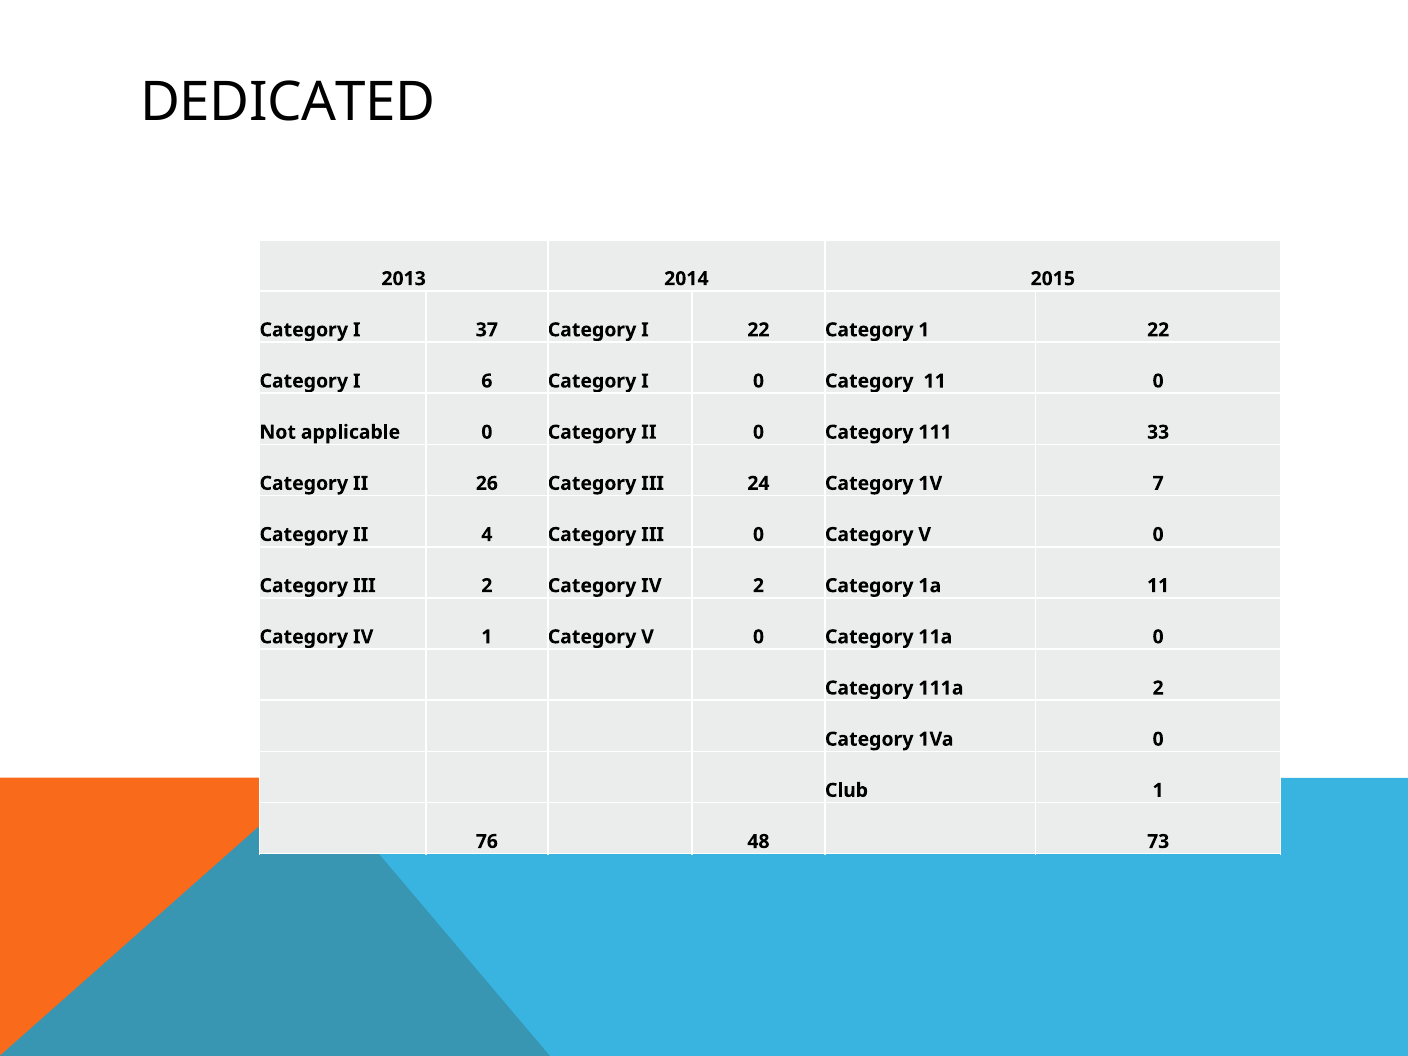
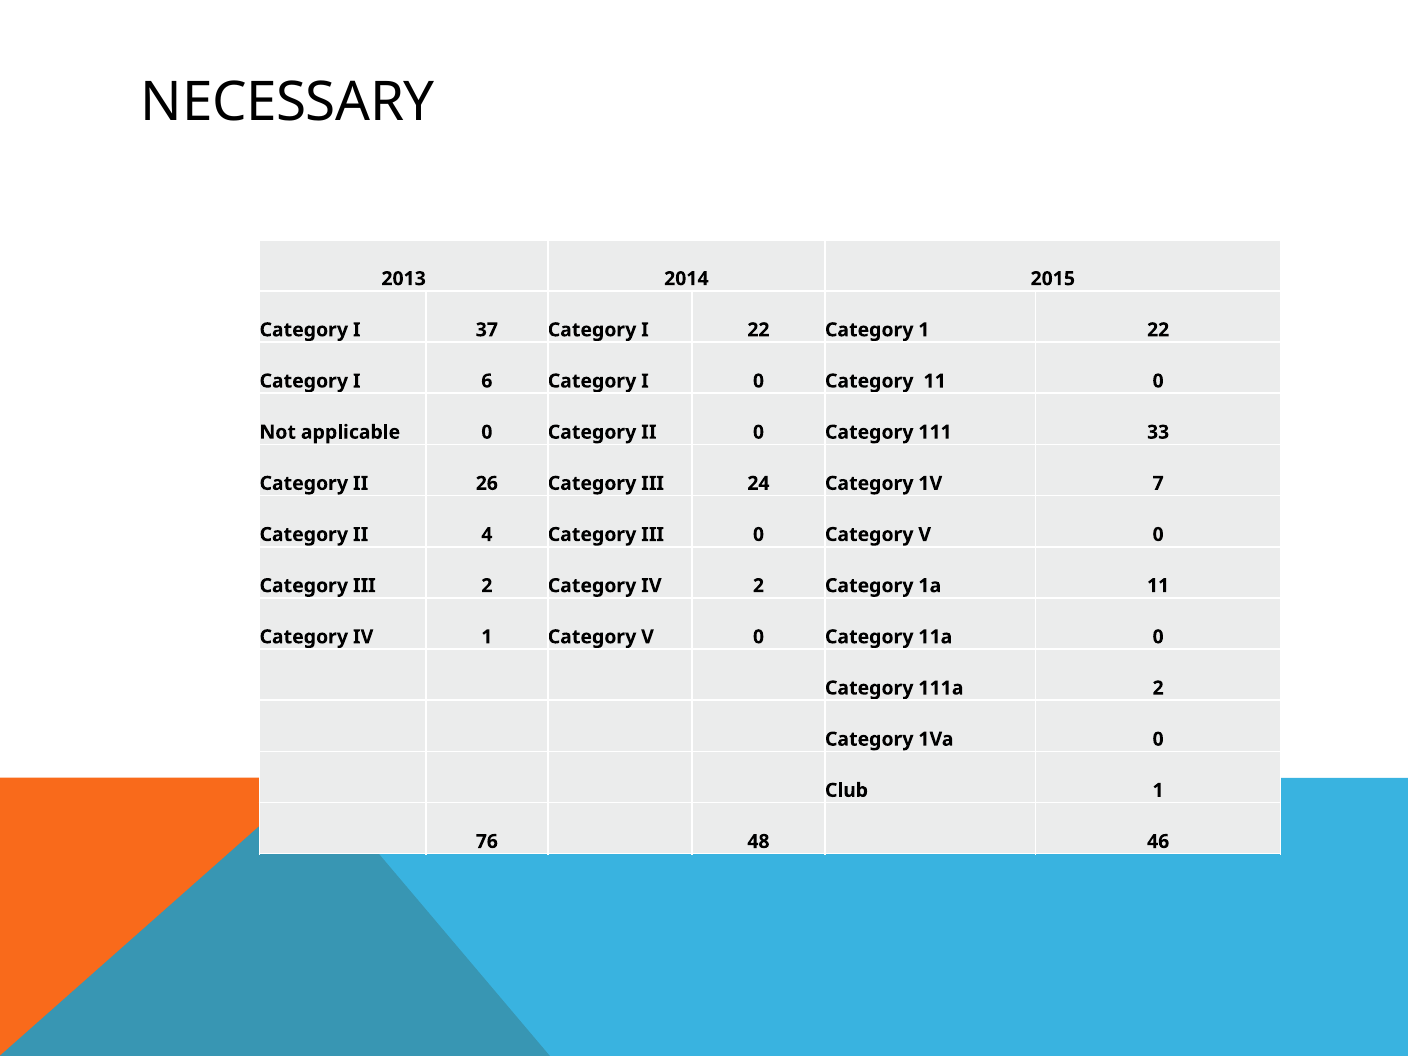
DEDICATED: DEDICATED -> NECESSARY
73: 73 -> 46
